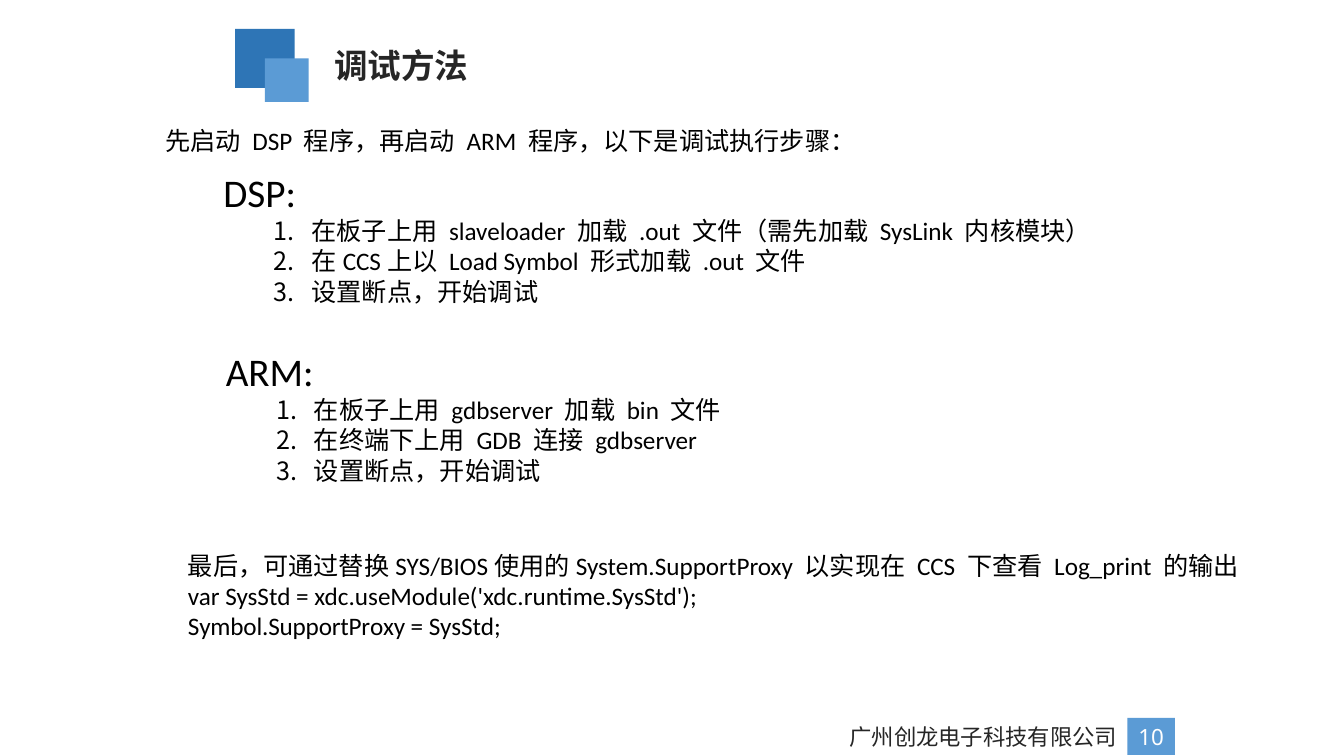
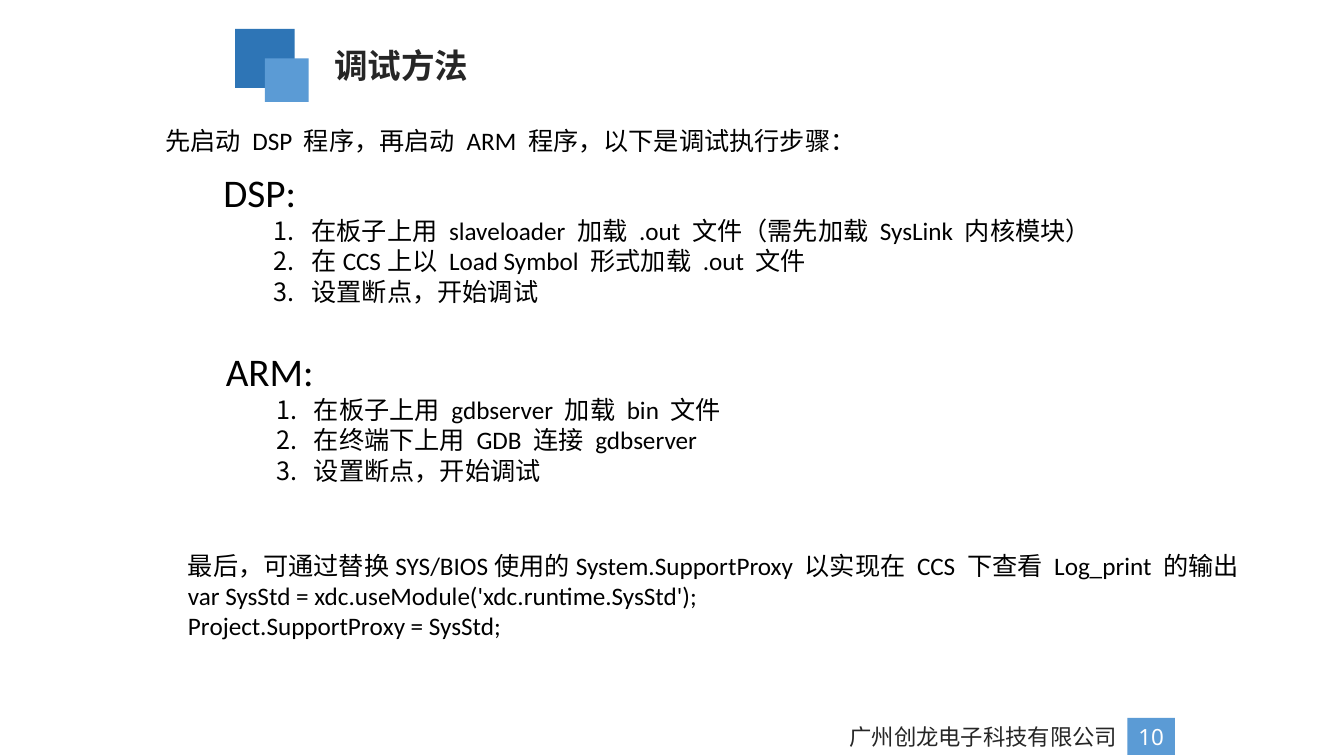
Symbol.SupportProxy: Symbol.SupportProxy -> Project.SupportProxy
